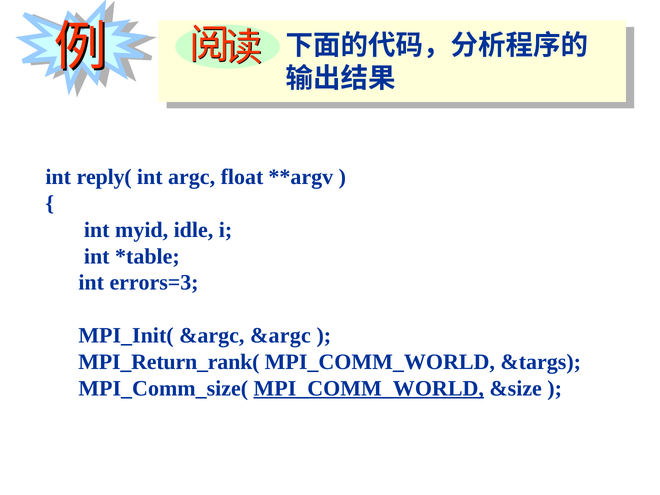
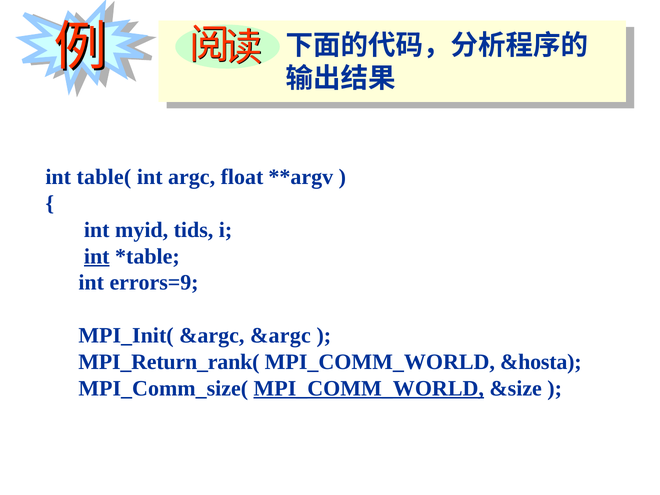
reply(: reply( -> table(
idle: idle -> tids
int at (97, 256) underline: none -> present
errors=3: errors=3 -> errors=9
&targs: &targs -> &hosta
